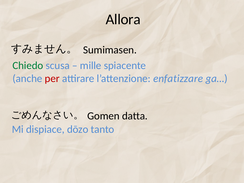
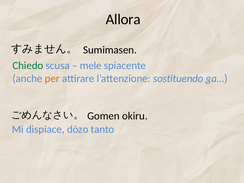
mille: mille -> mele
per colour: red -> orange
enfatizzare: enfatizzare -> sostituendo
datta: datta -> okiru
